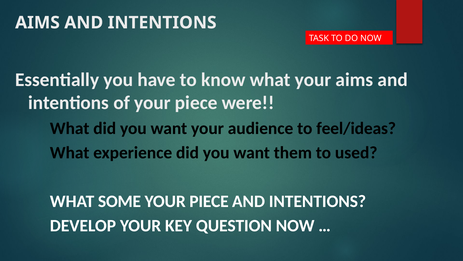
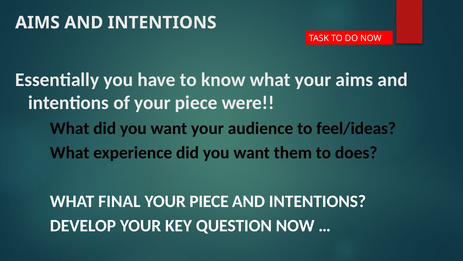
used: used -> does
SOME: SOME -> FINAL
